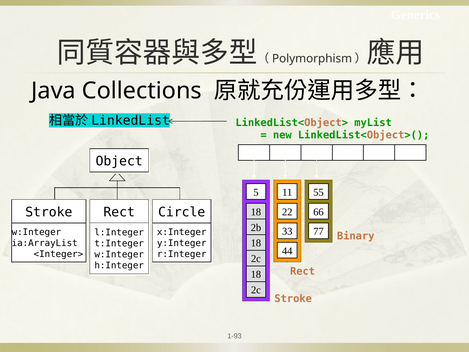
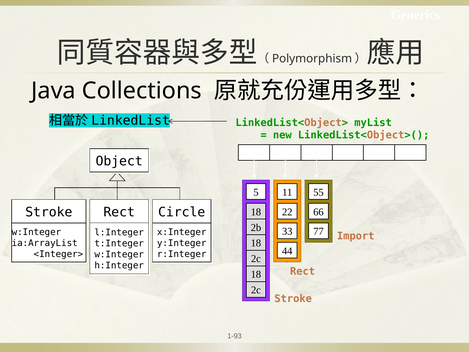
Binary: Binary -> Import
